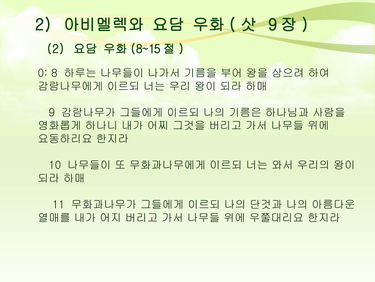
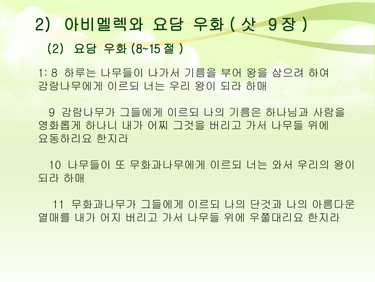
0: 0 -> 1
